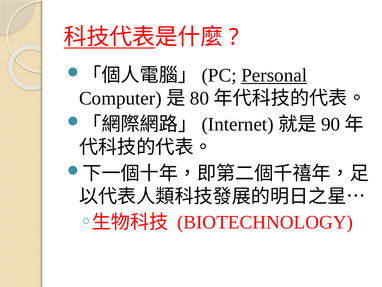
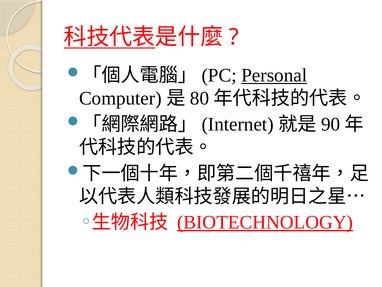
BIOTECHNOLOGY underline: none -> present
